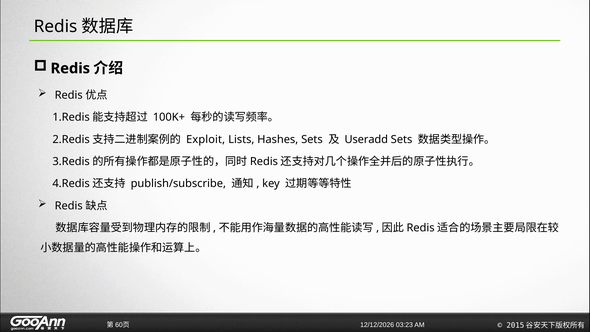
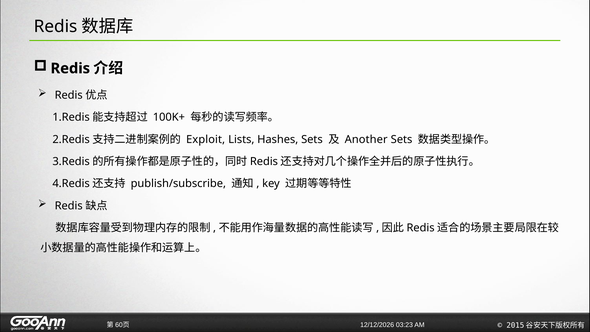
Useradd: Useradd -> Another
